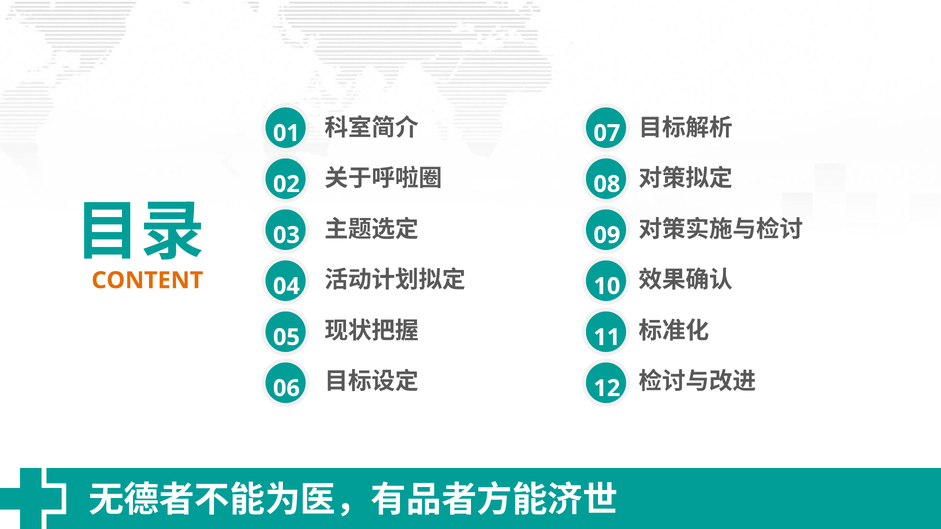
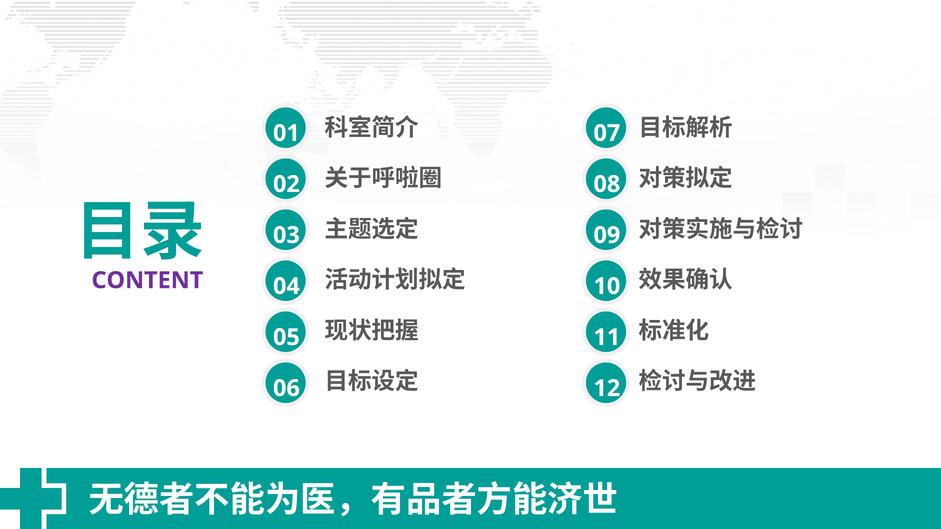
CONTENT colour: orange -> purple
